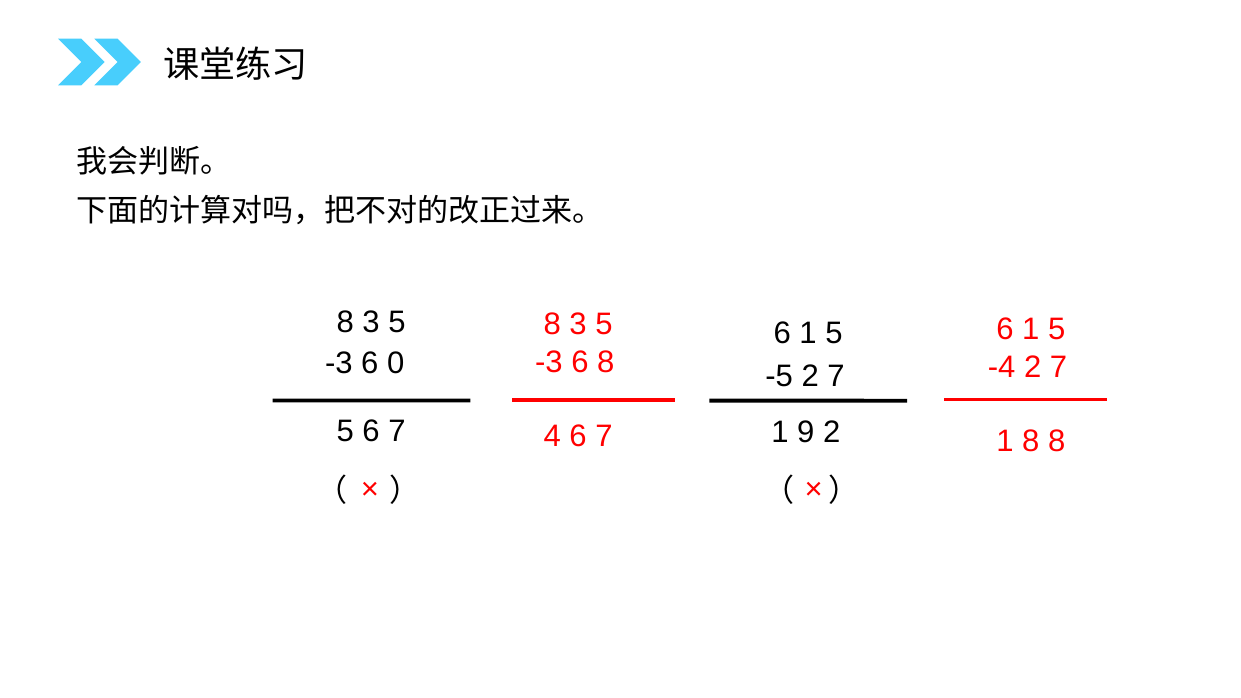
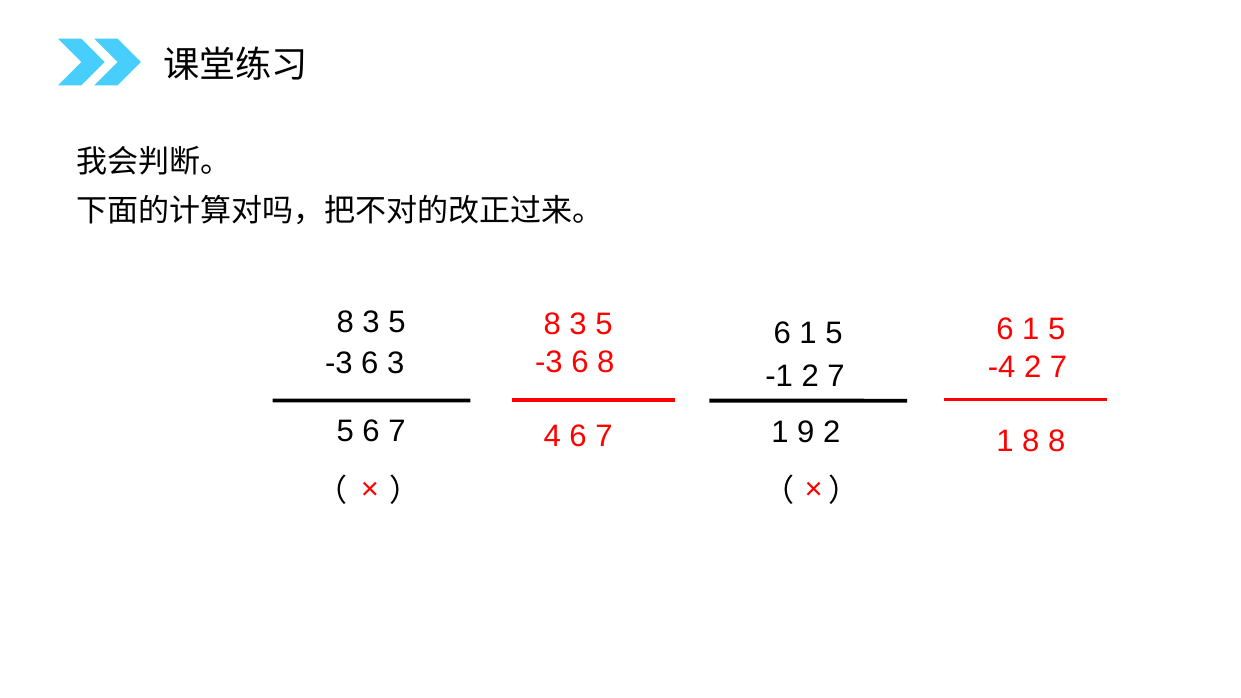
6 0: 0 -> 3
-5: -5 -> -1
